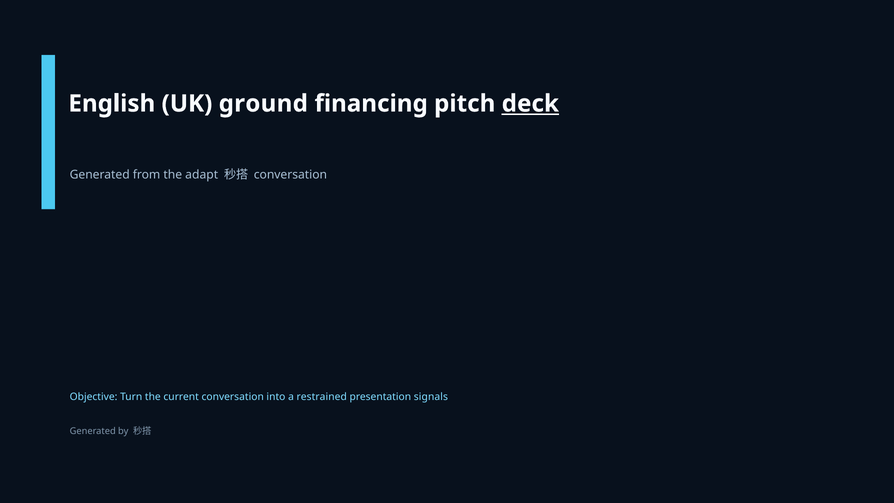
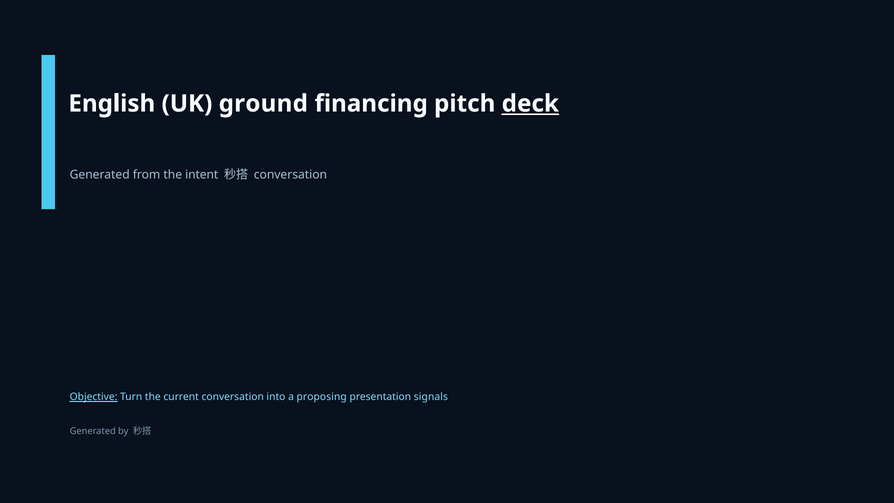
adapt: adapt -> intent
Objective underline: none -> present
restrained: restrained -> proposing
